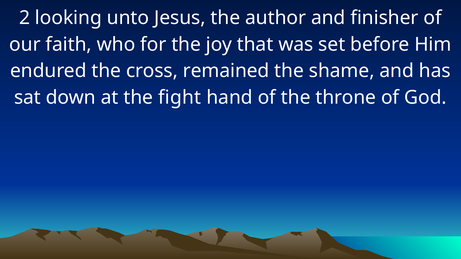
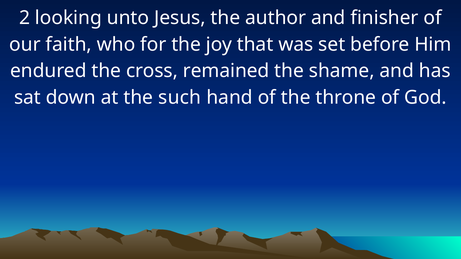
fight: fight -> such
